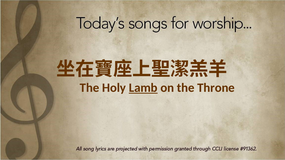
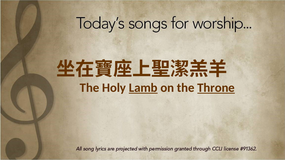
Throne underline: none -> present
